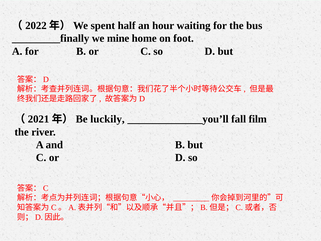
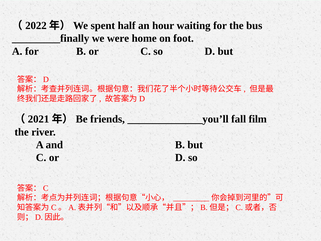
mine: mine -> were
luckily: luckily -> friends
